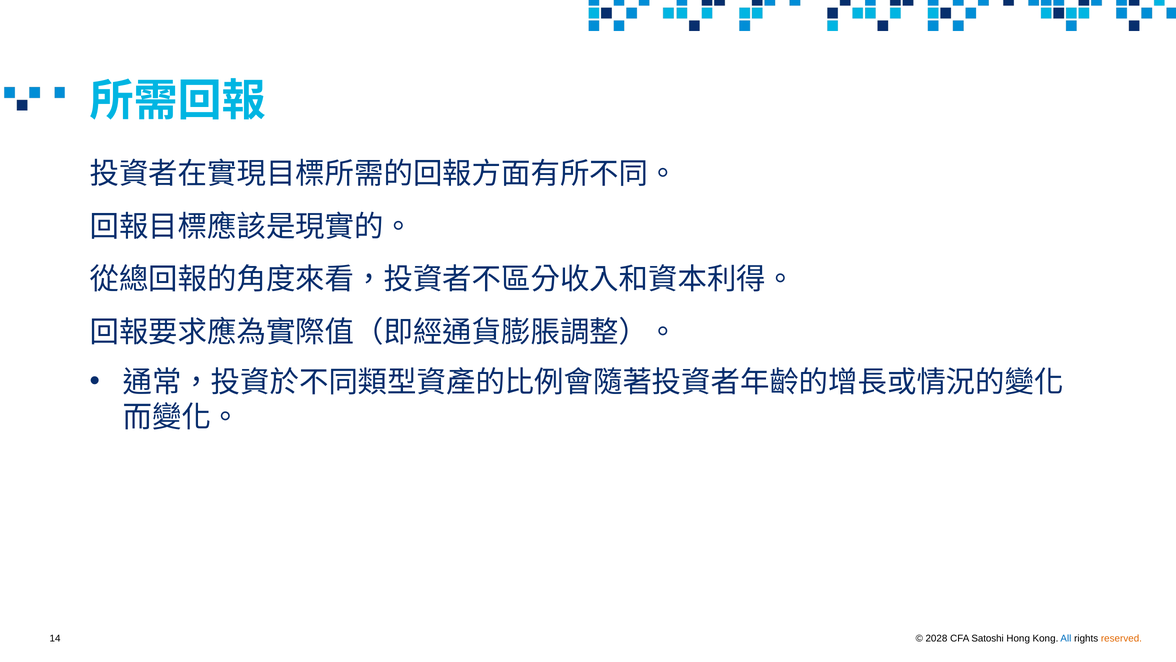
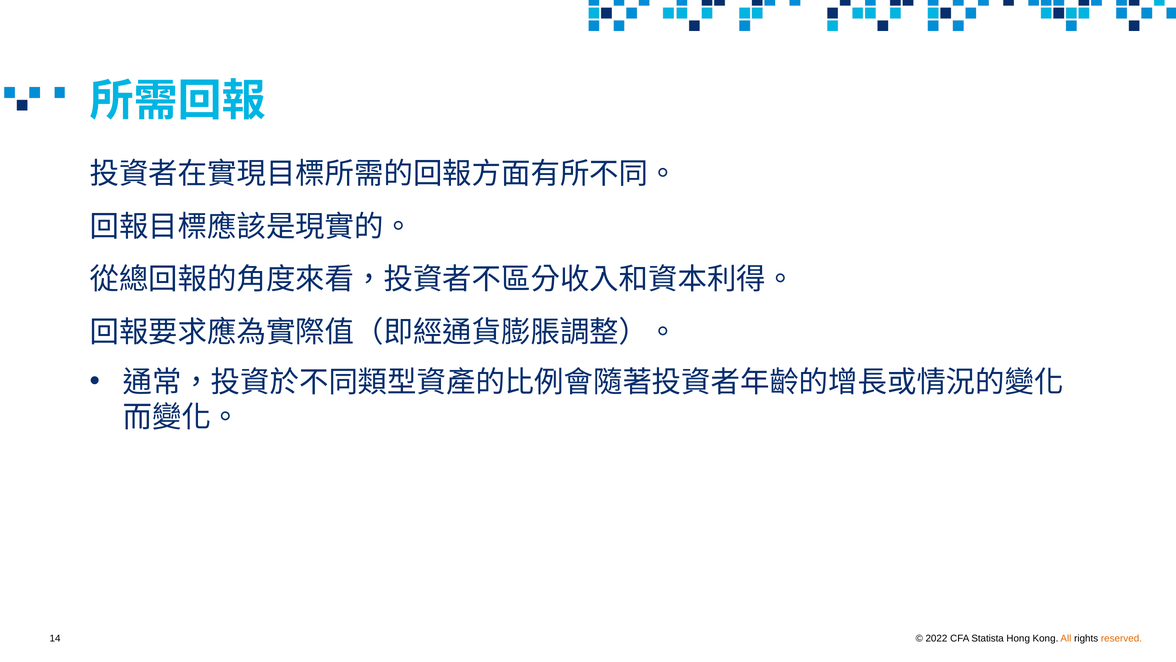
2028: 2028 -> 2022
Satoshi: Satoshi -> Statista
All colour: blue -> orange
